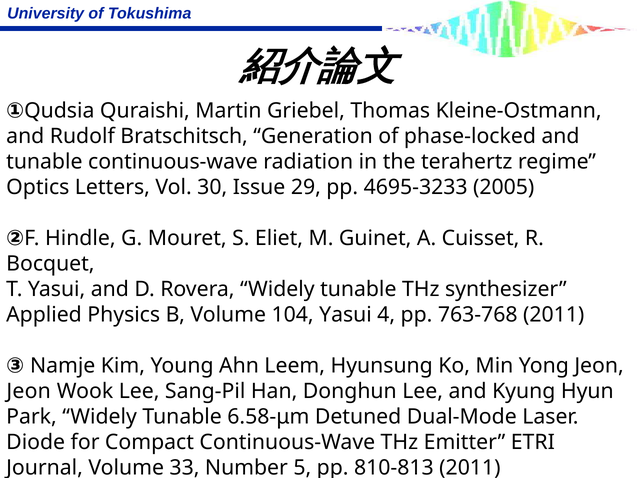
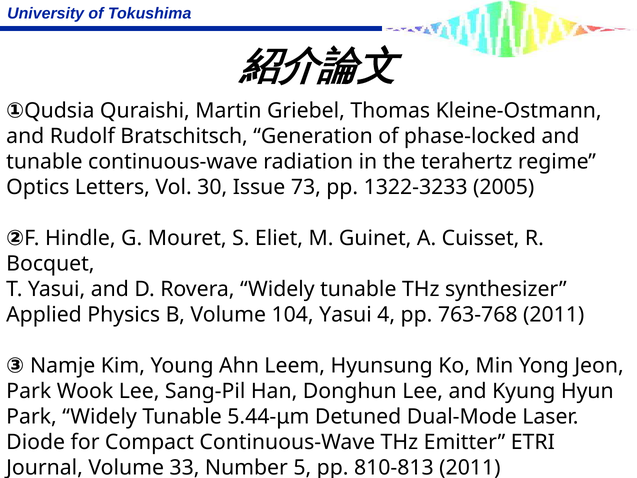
29: 29 -> 73
4695-3233: 4695-3233 -> 1322-3233
Jeon at (29, 391): Jeon -> Park
6.58-μm: 6.58-μm -> 5.44-μm
